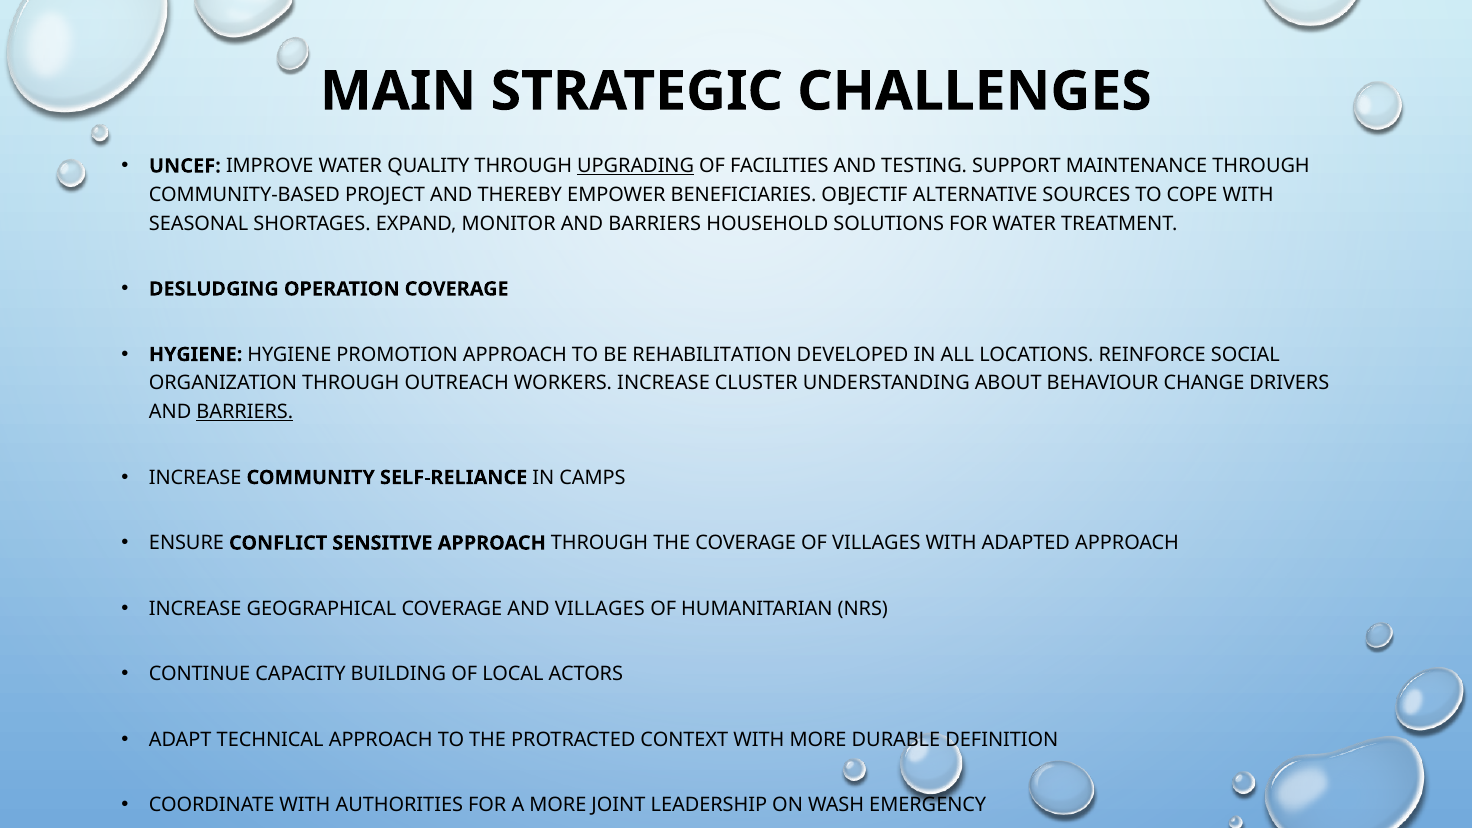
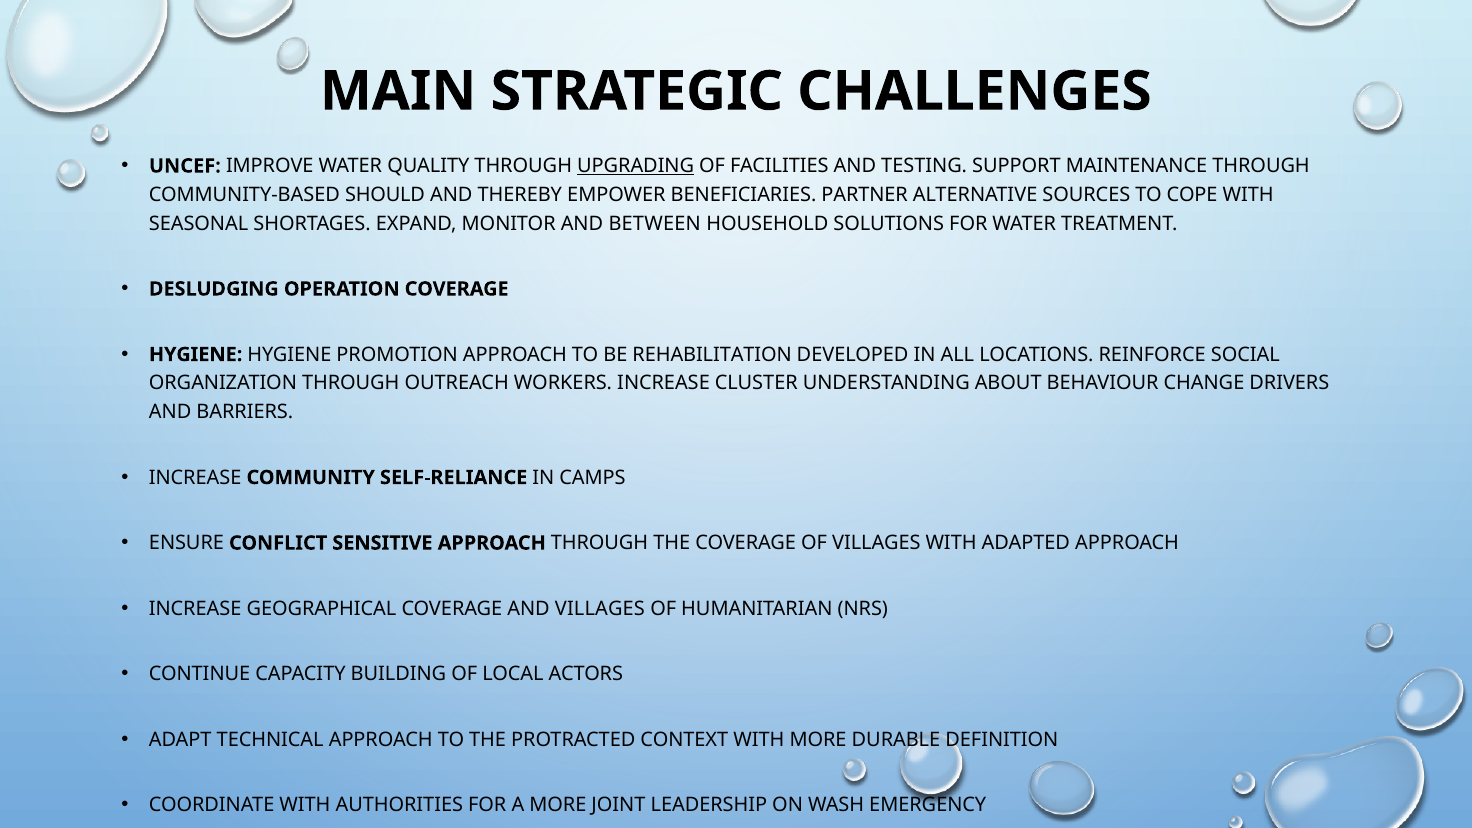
PROJECT: PROJECT -> SHOULD
OBJECTIF: OBJECTIF -> PARTNER
MONITOR AND BARRIERS: BARRIERS -> BETWEEN
BARRIERS at (245, 412) underline: present -> none
